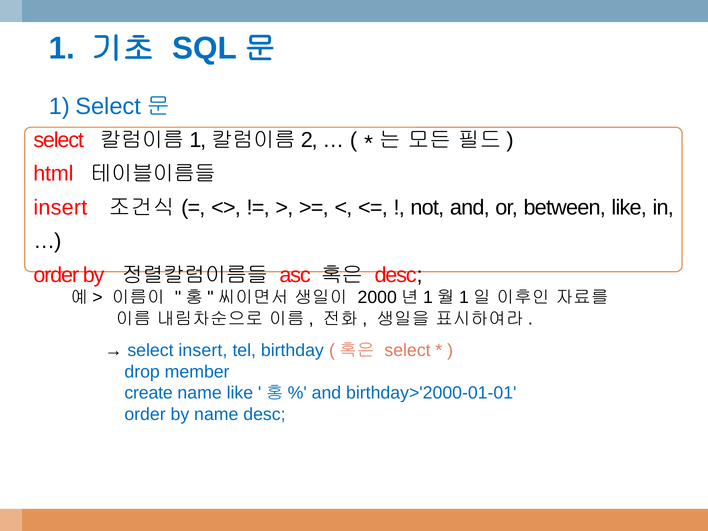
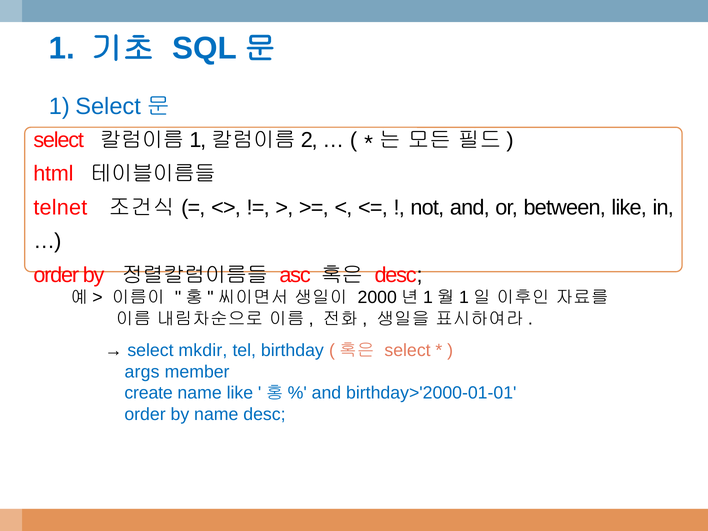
insert at (60, 207): insert -> telnet
select insert: insert -> mkdir
drop: drop -> args
